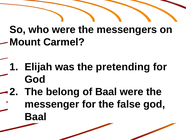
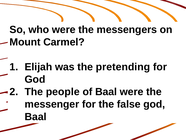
belong: belong -> people
